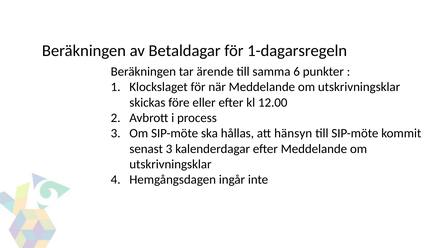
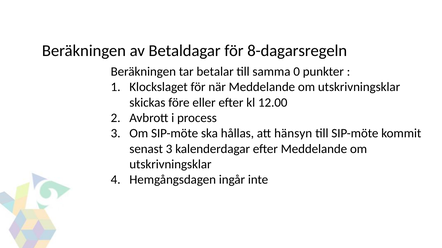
1-dagarsregeln: 1-dagarsregeln -> 8-dagarsregeln
ärende: ärende -> betalar
6: 6 -> 0
